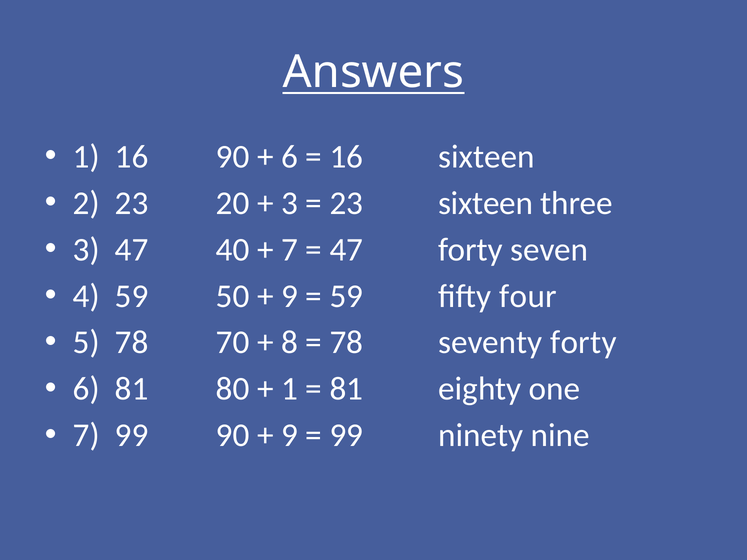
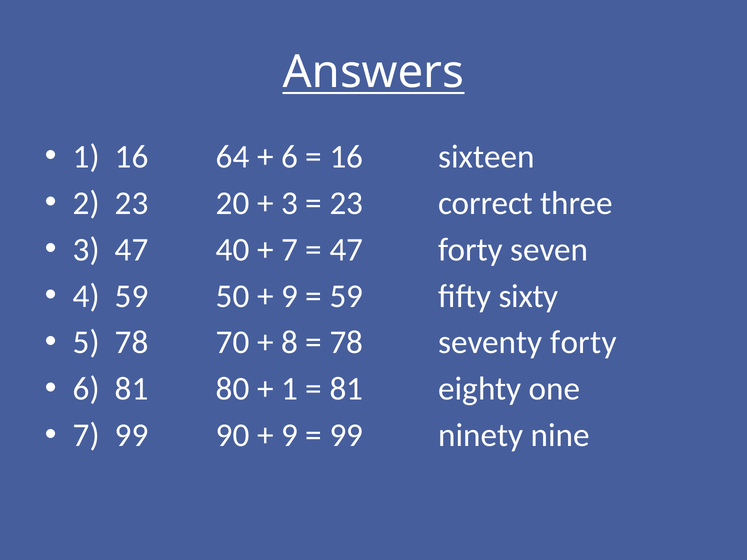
16 90: 90 -> 64
23 sixteen: sixteen -> correct
four: four -> sixty
